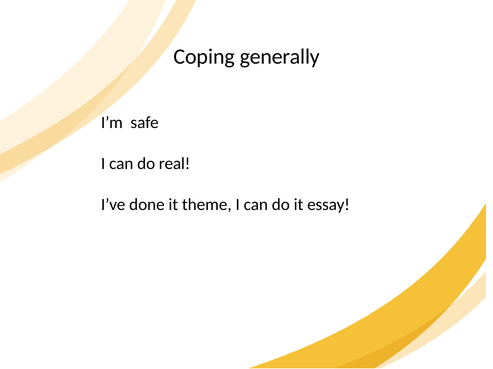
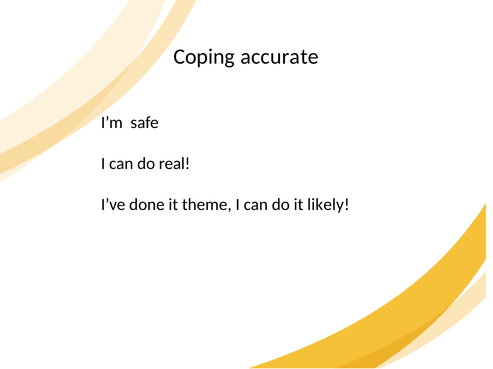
generally: generally -> accurate
essay: essay -> likely
